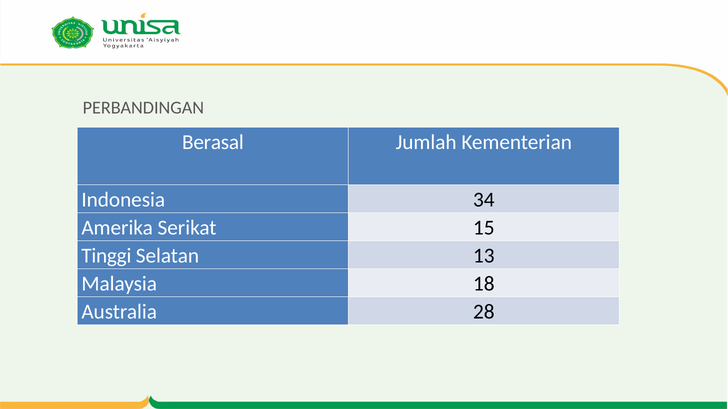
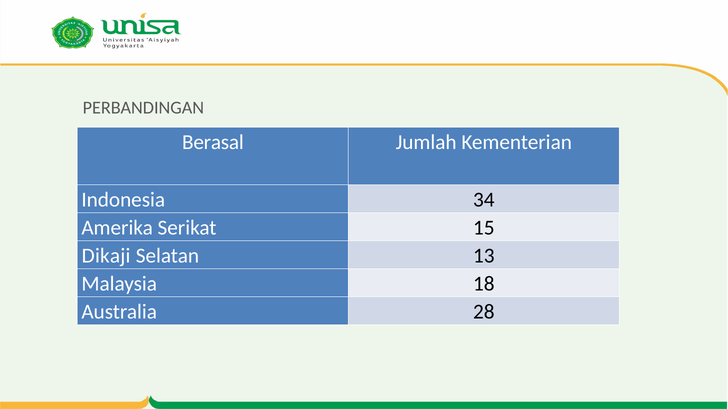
Tinggi: Tinggi -> Dikaji
